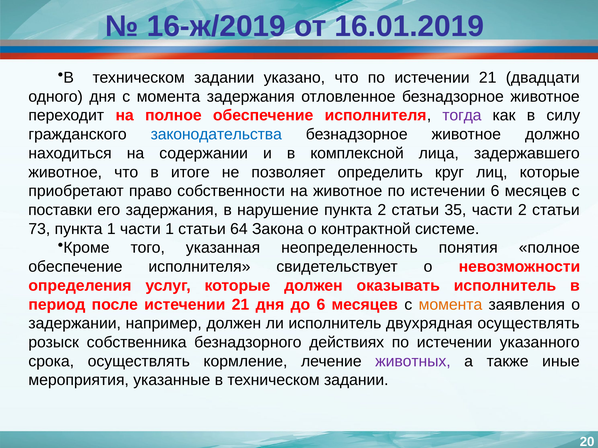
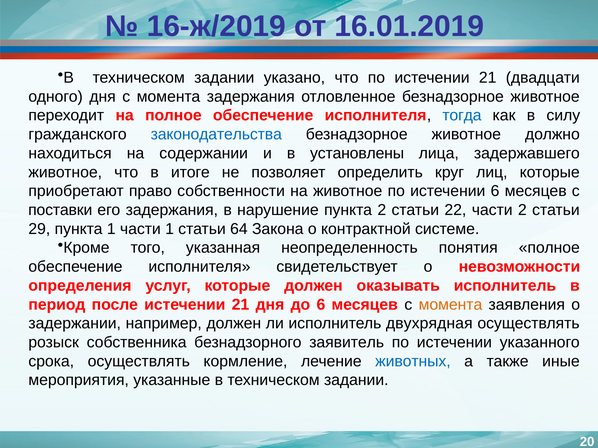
тогда colour: purple -> blue
комплексной: комплексной -> установлены
35: 35 -> 22
73: 73 -> 29
действиях: действиях -> заявитель
животных colour: purple -> blue
